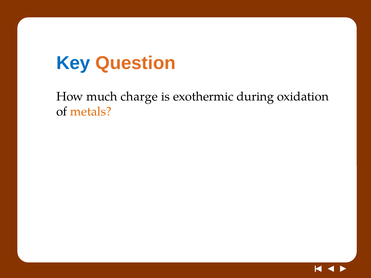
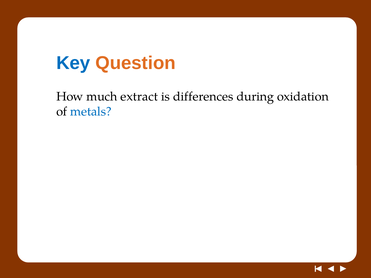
charge: charge -> extract
exothermic: exothermic -> differences
metals colour: orange -> blue
